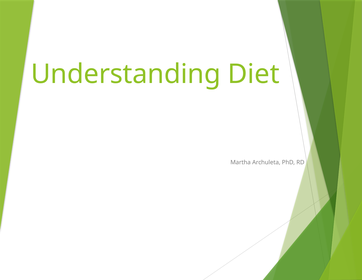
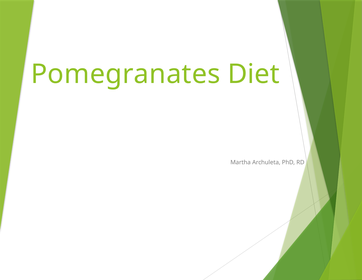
Understanding: Understanding -> Pomegranates
